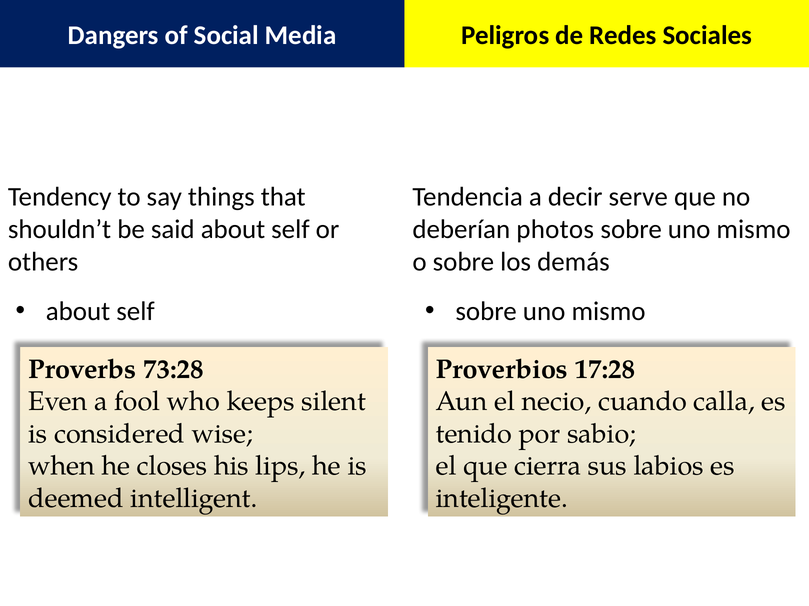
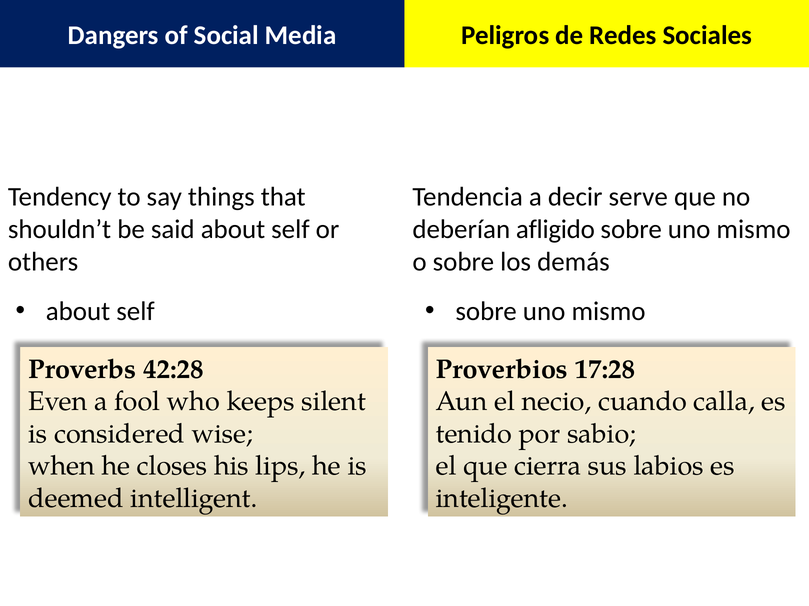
photos: photos -> afligido
73:28: 73:28 -> 42:28
